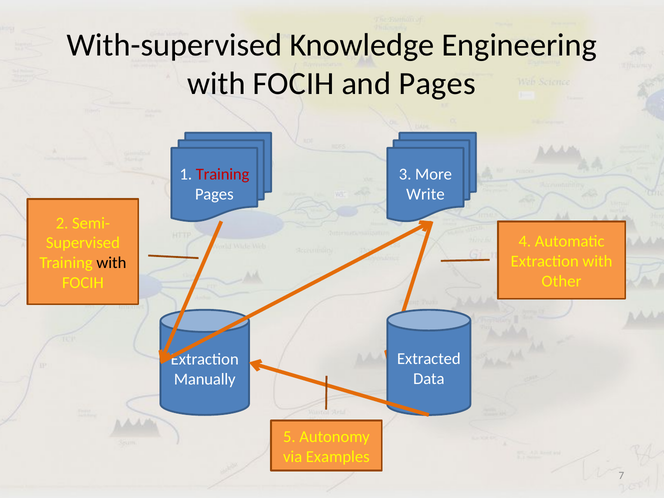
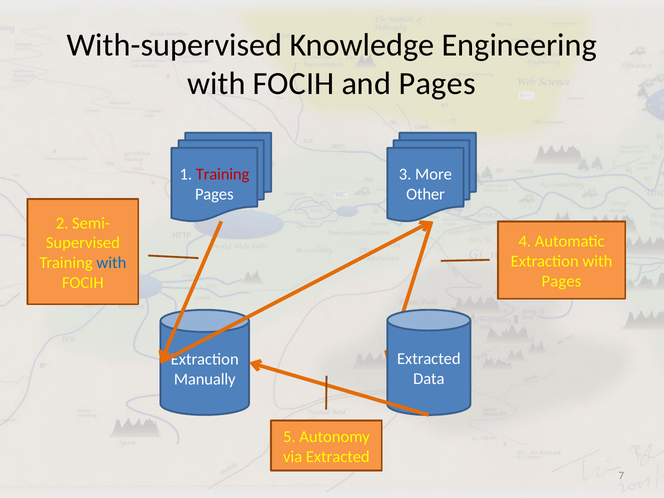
Write: Write -> Other
with at (111, 263) colour: black -> blue
Other at (561, 281): Other -> Pages
via Examples: Examples -> Extracted
